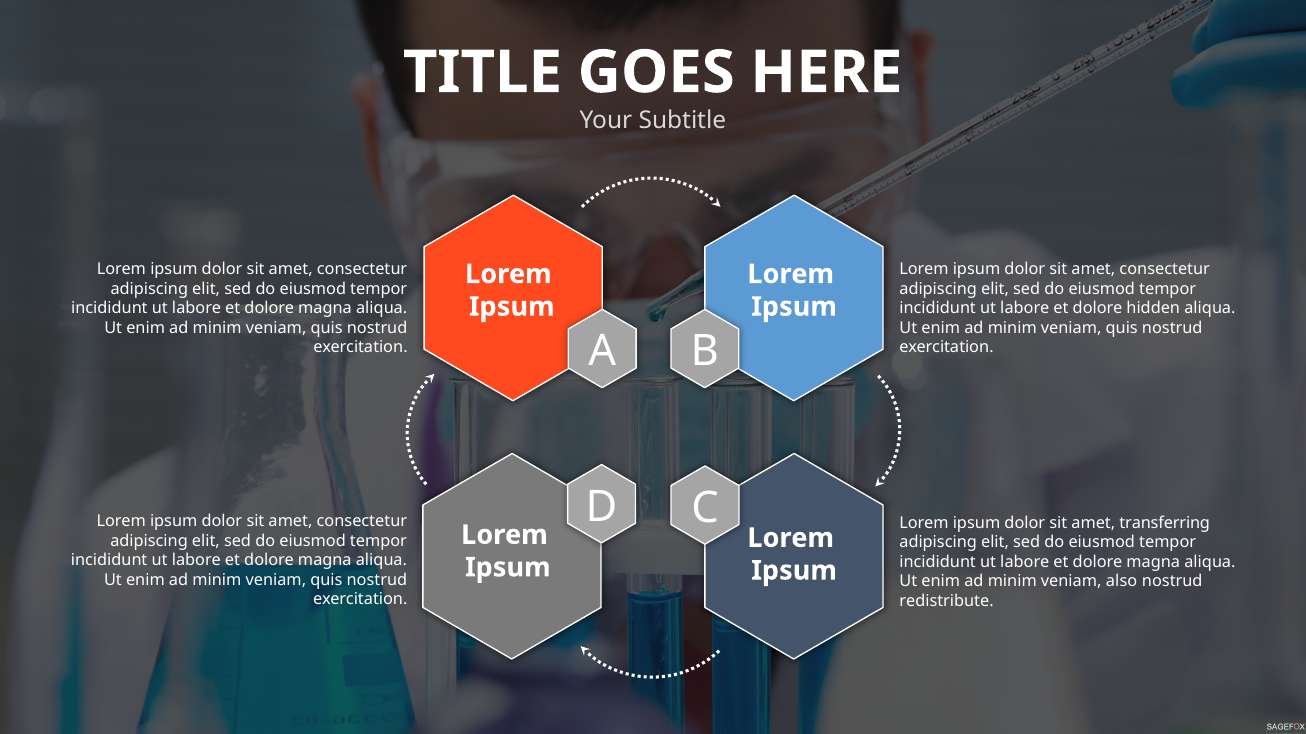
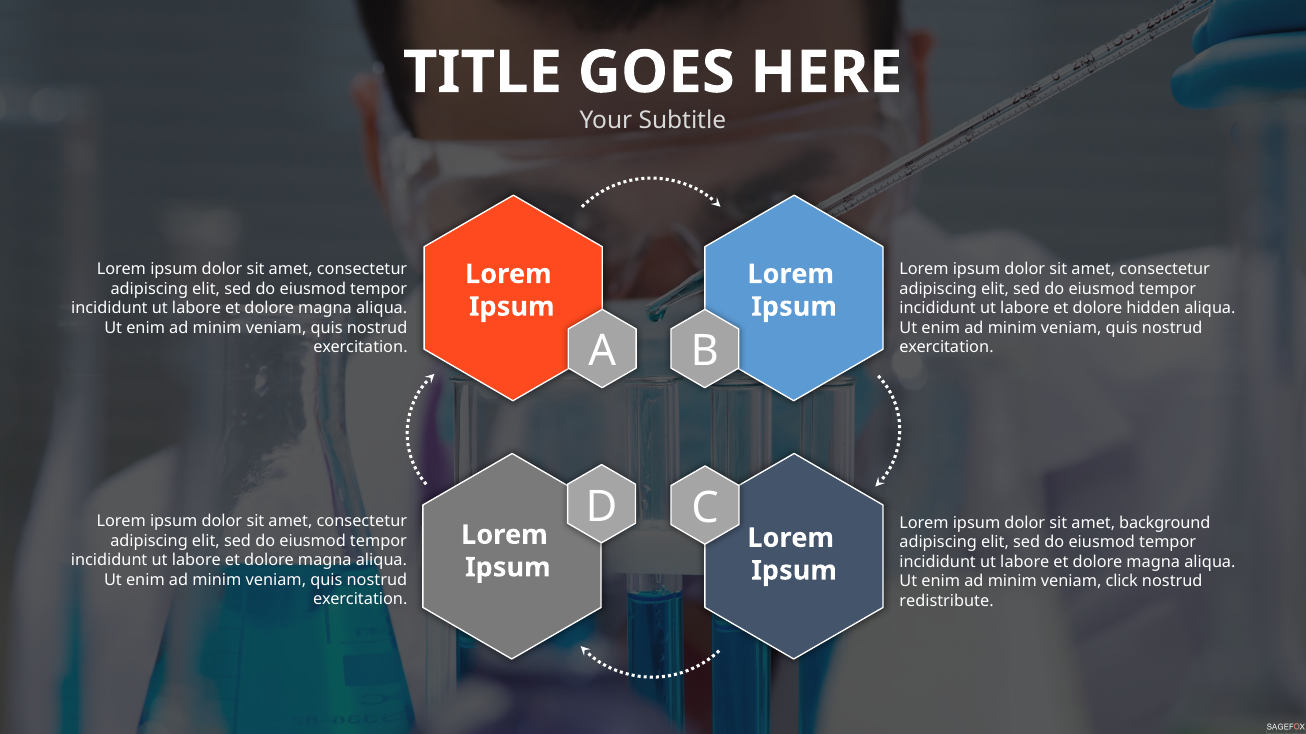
transferring: transferring -> background
also: also -> click
